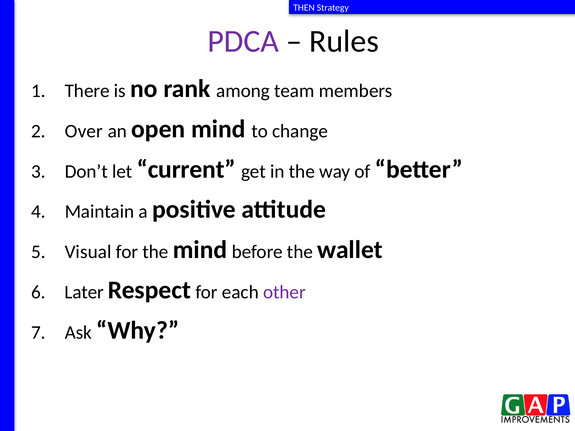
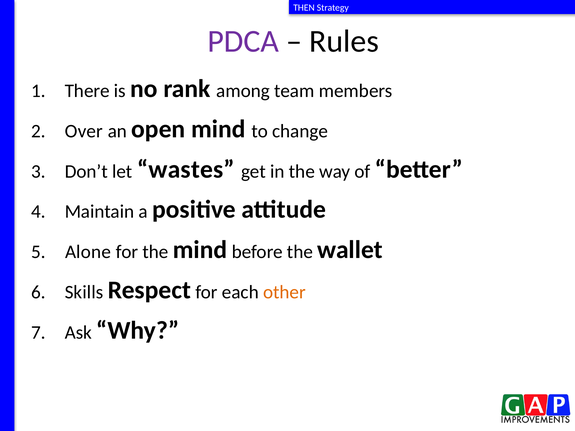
current: current -> wastes
Visual: Visual -> Alone
Later: Later -> Skills
other colour: purple -> orange
